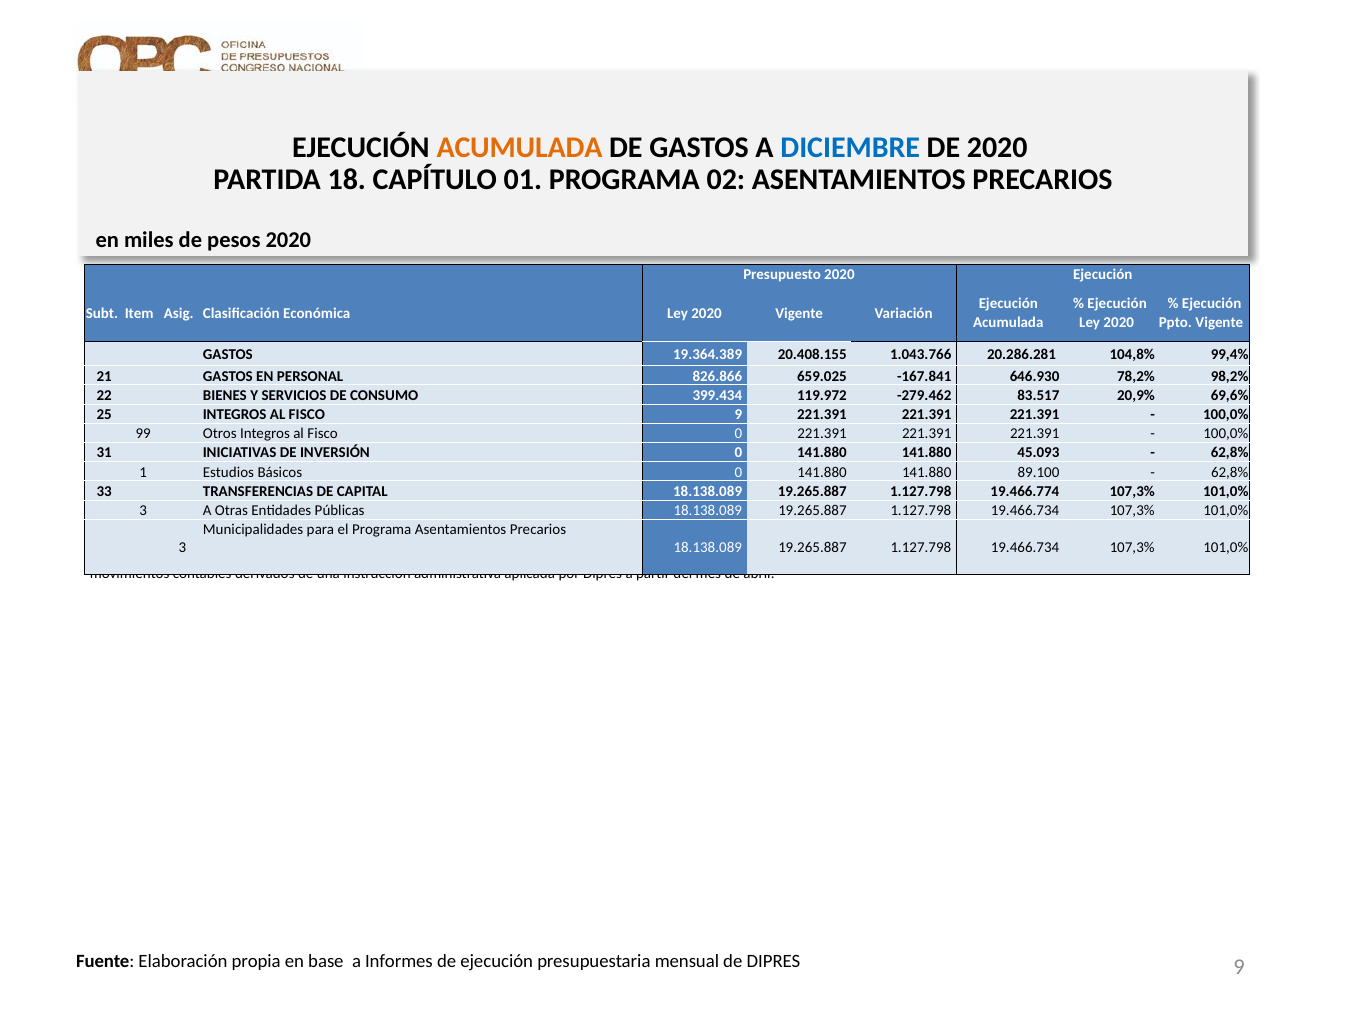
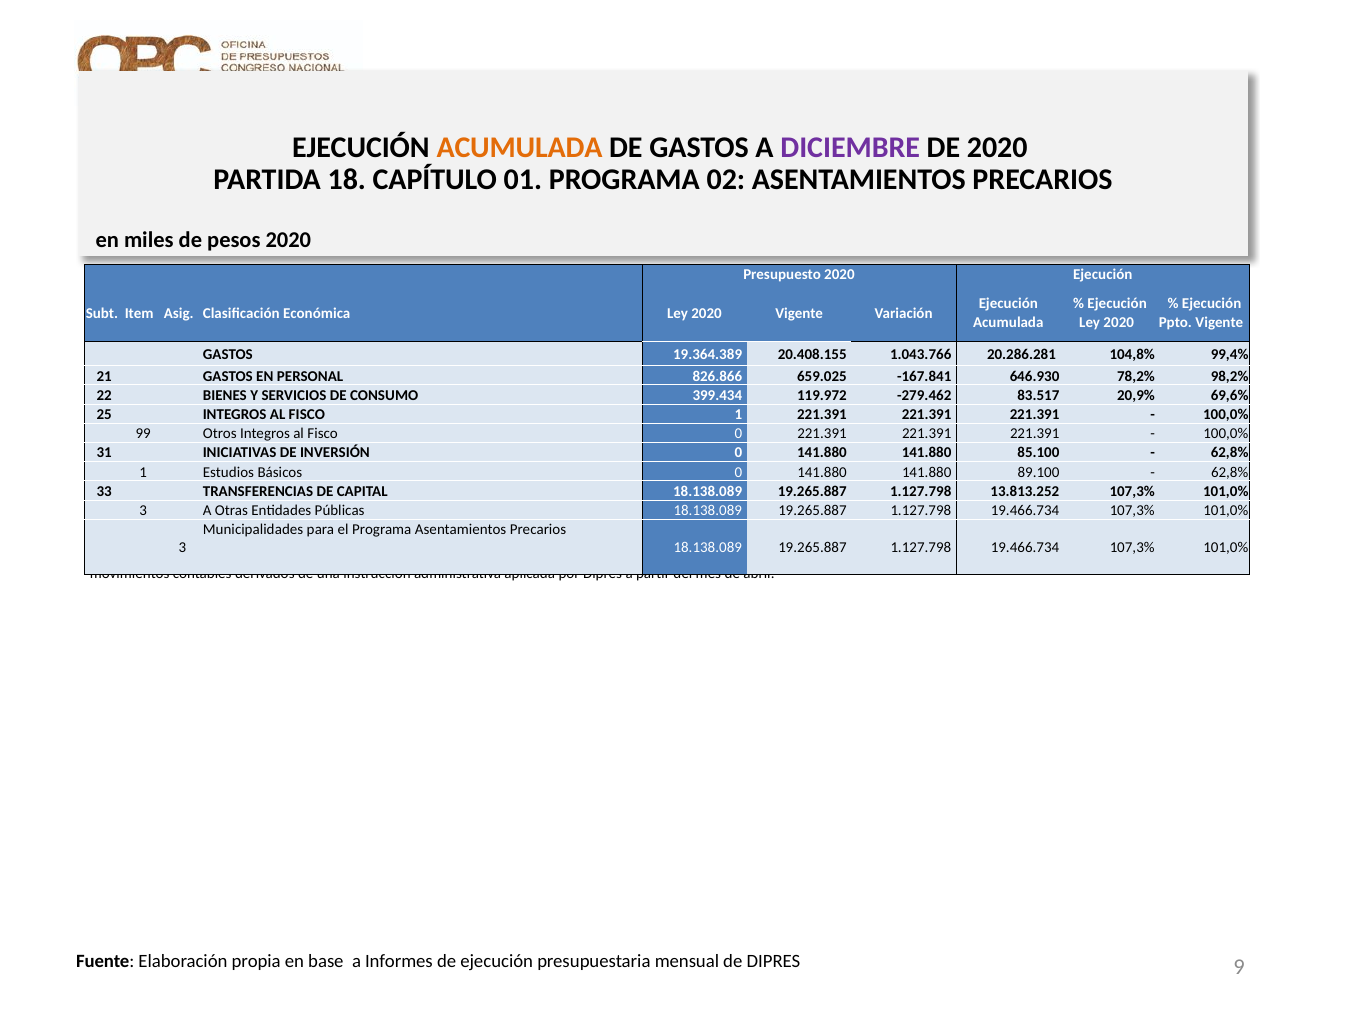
DICIEMBRE colour: blue -> purple
FISCO 9: 9 -> 1
45.093: 45.093 -> 85.100
19.466.774: 19.466.774 -> 13.813.252
